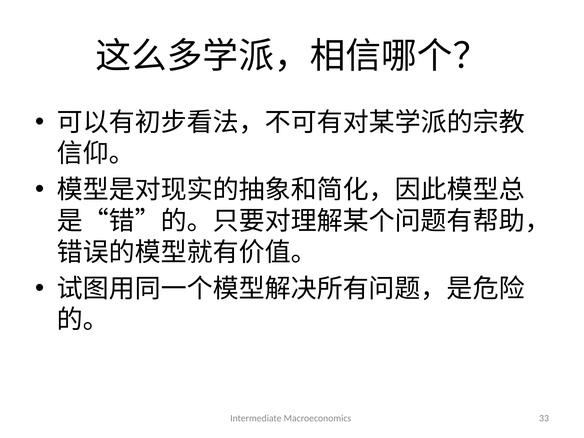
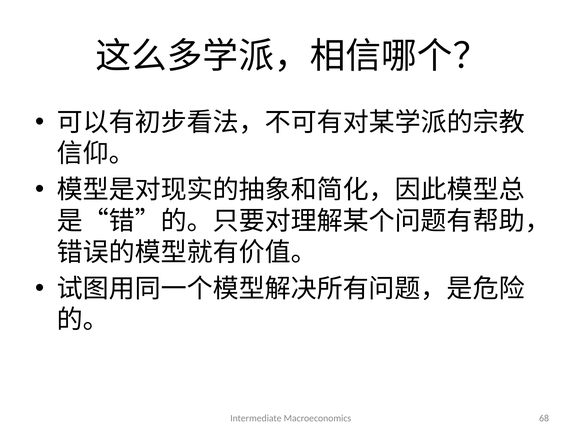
33: 33 -> 68
